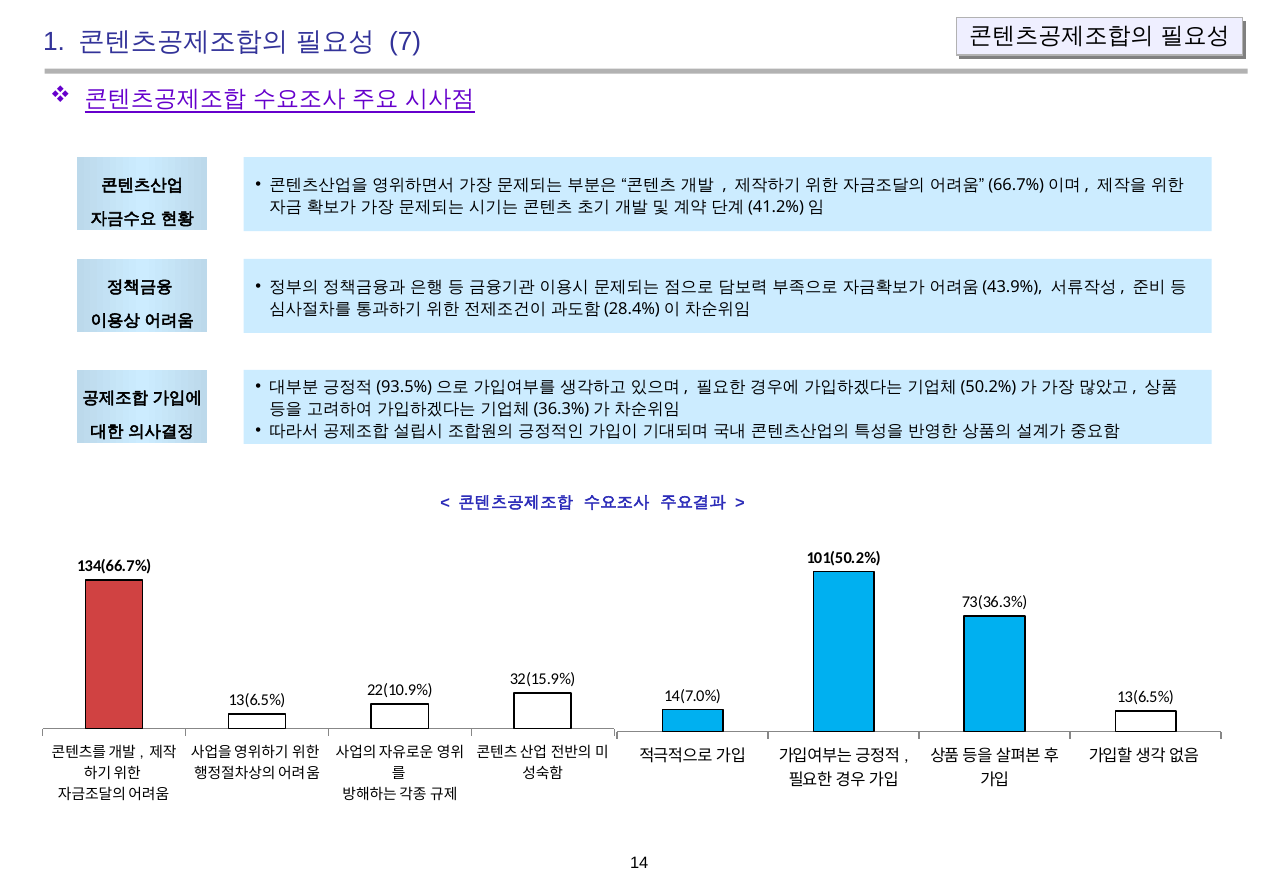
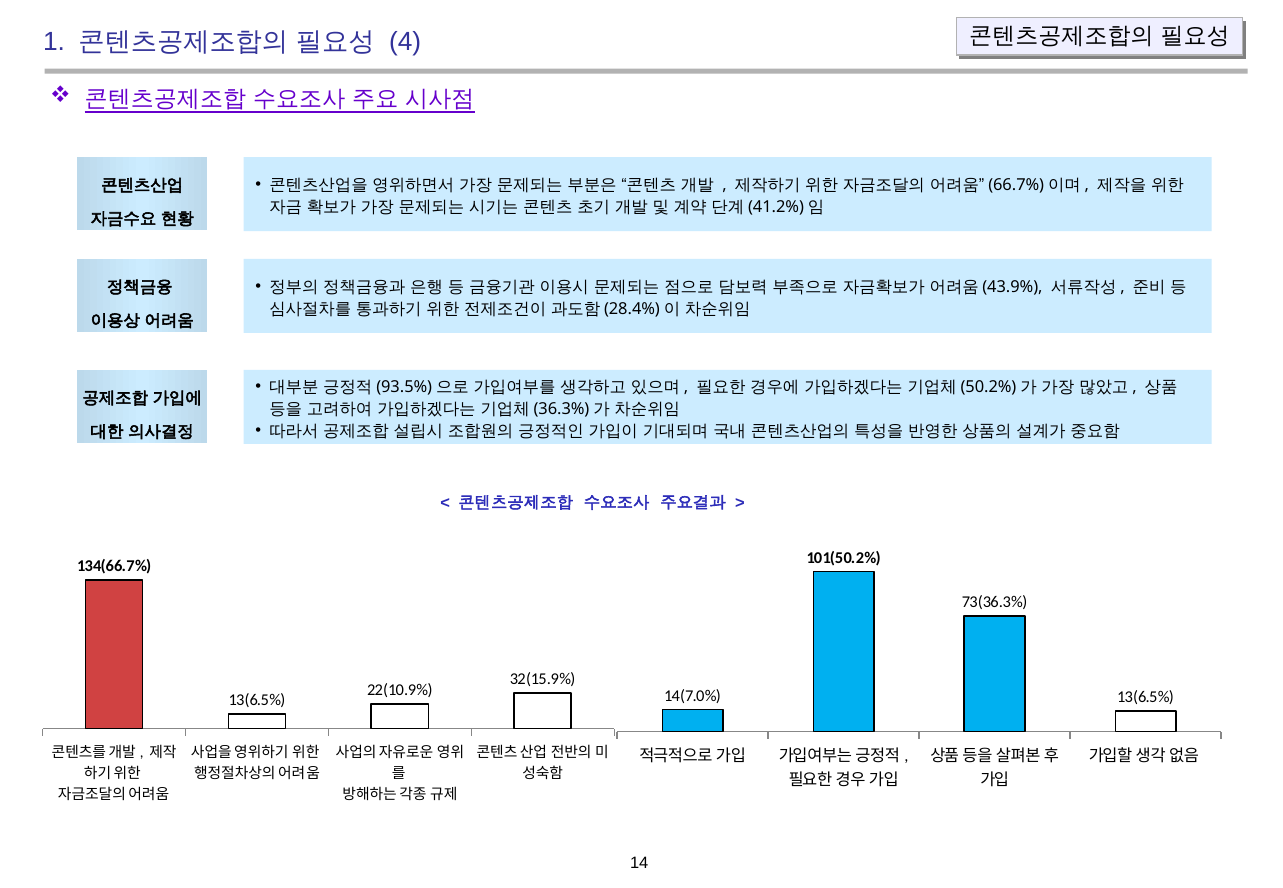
7: 7 -> 4
